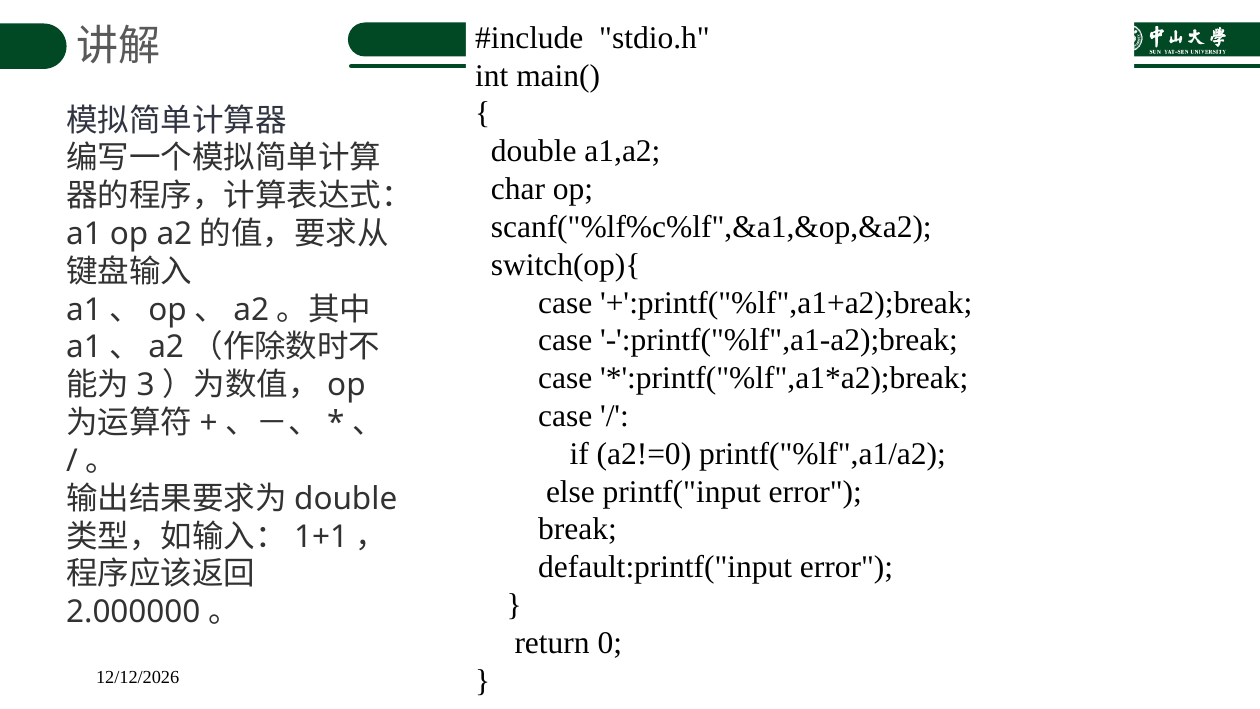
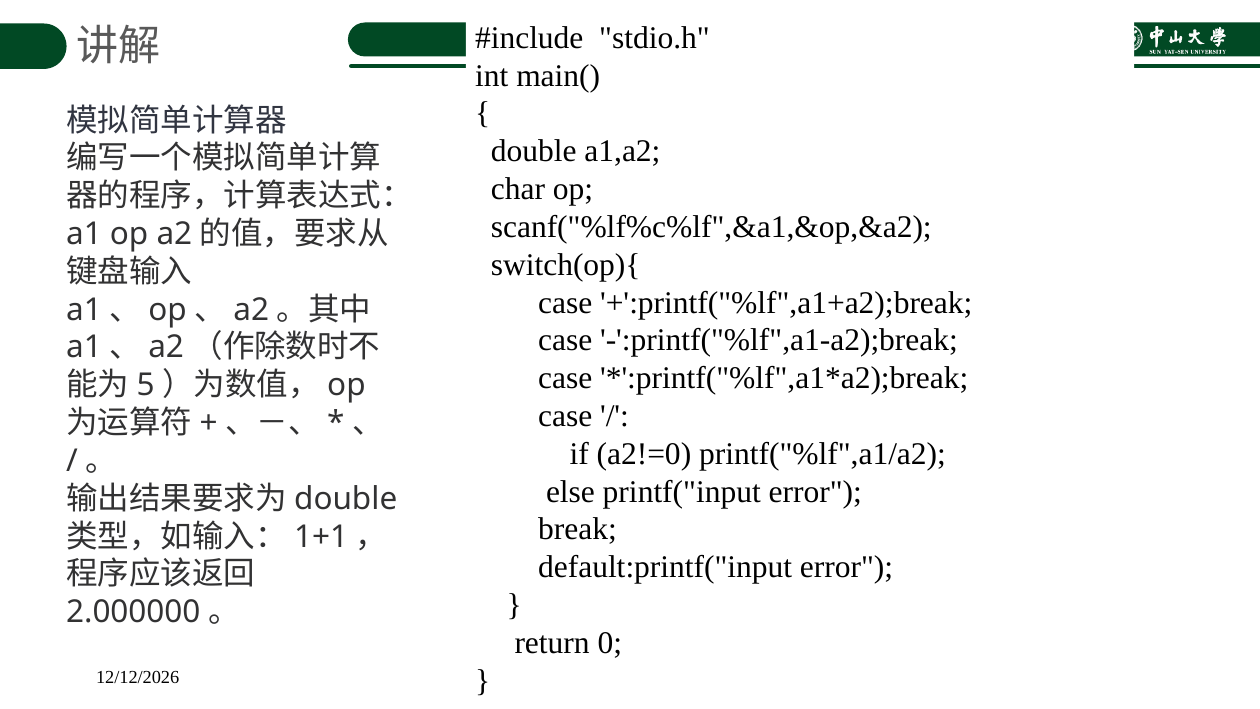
3: 3 -> 5
